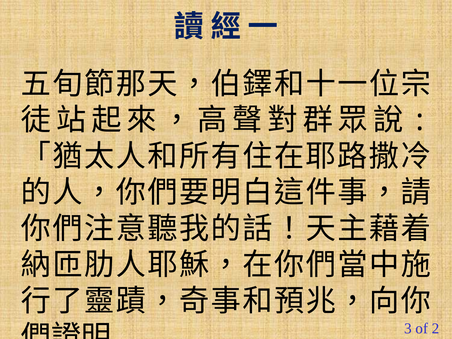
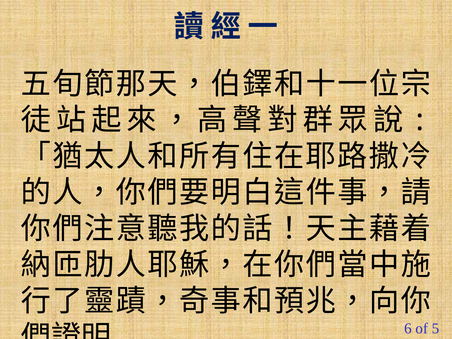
3: 3 -> 6
2: 2 -> 5
